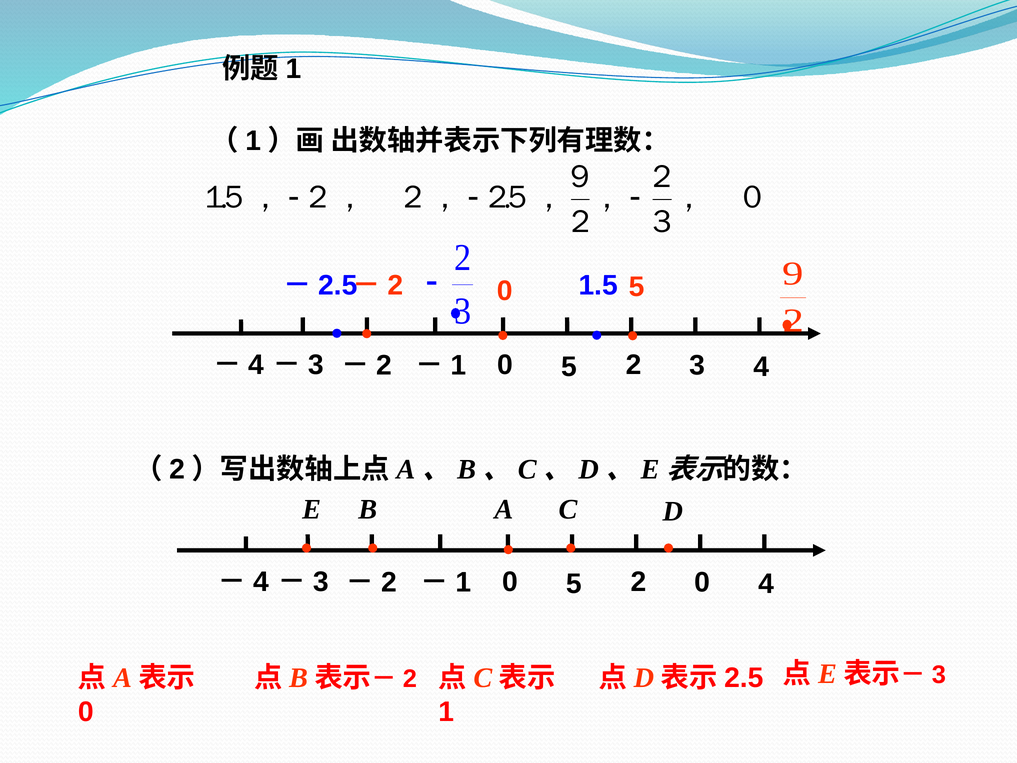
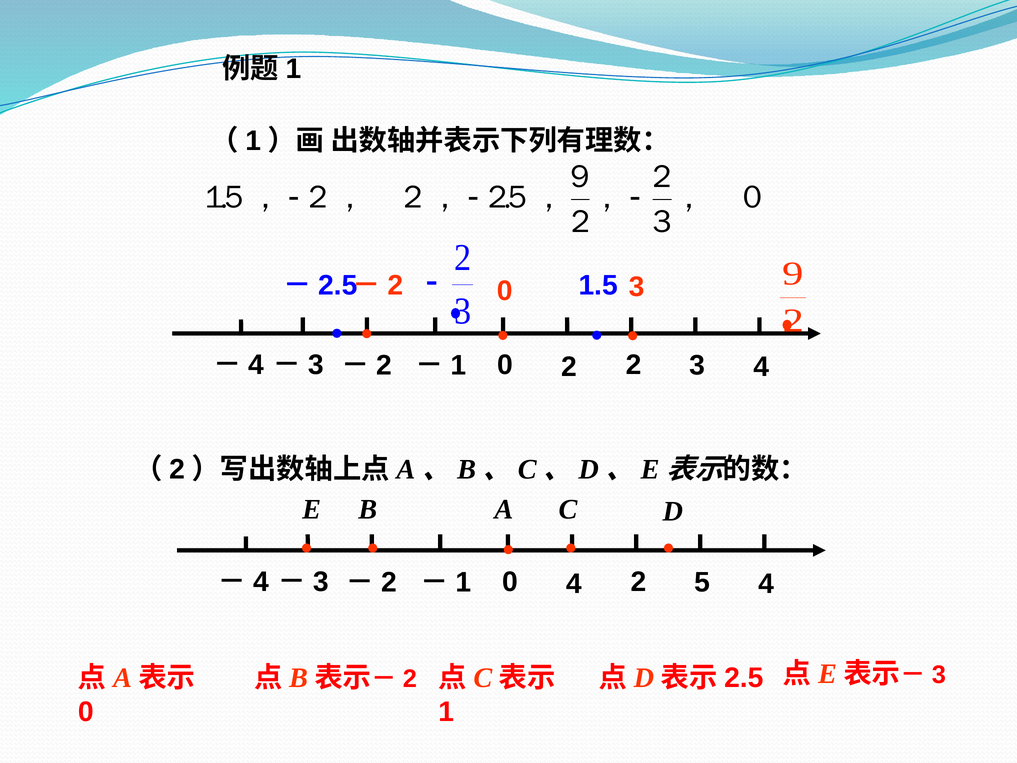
－2 5: 5 -> 3
5 at (569, 367): 5 -> 2
5 at (574, 584): 5 -> 4
2 0: 0 -> 5
